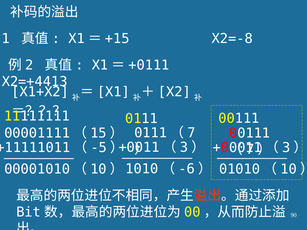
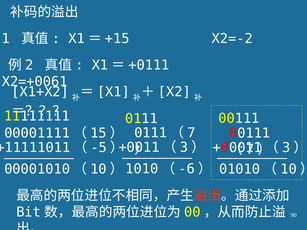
X2=-8: X2=-8 -> X2=-2
X2=+4413: X2=+4413 -> X2=+0061
